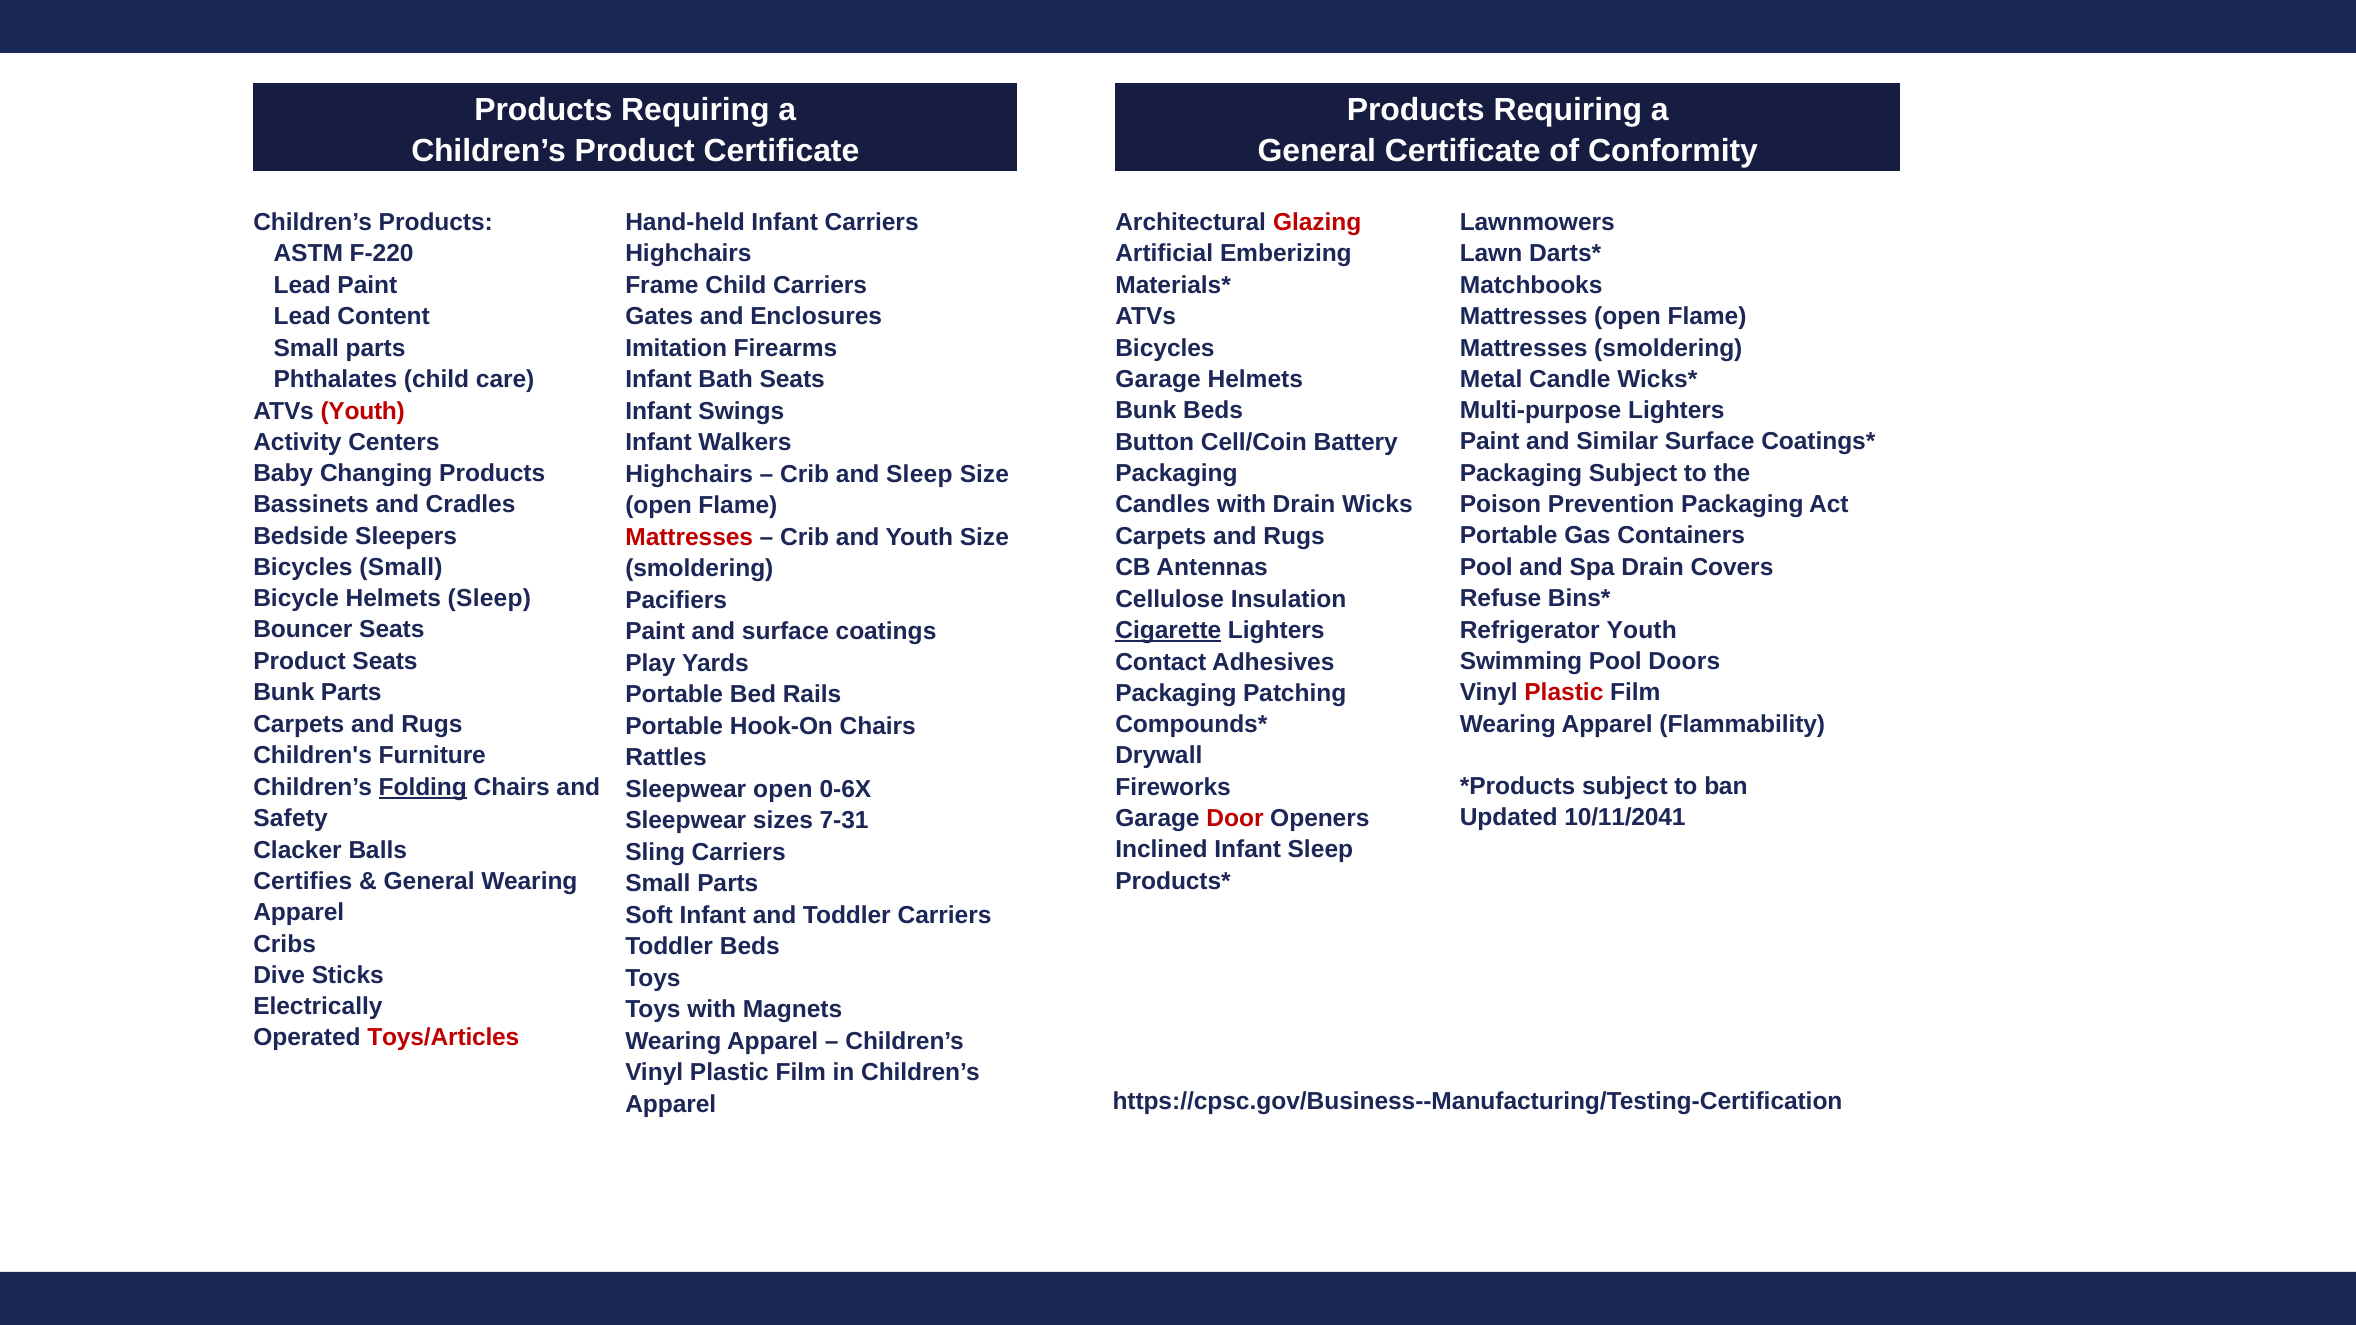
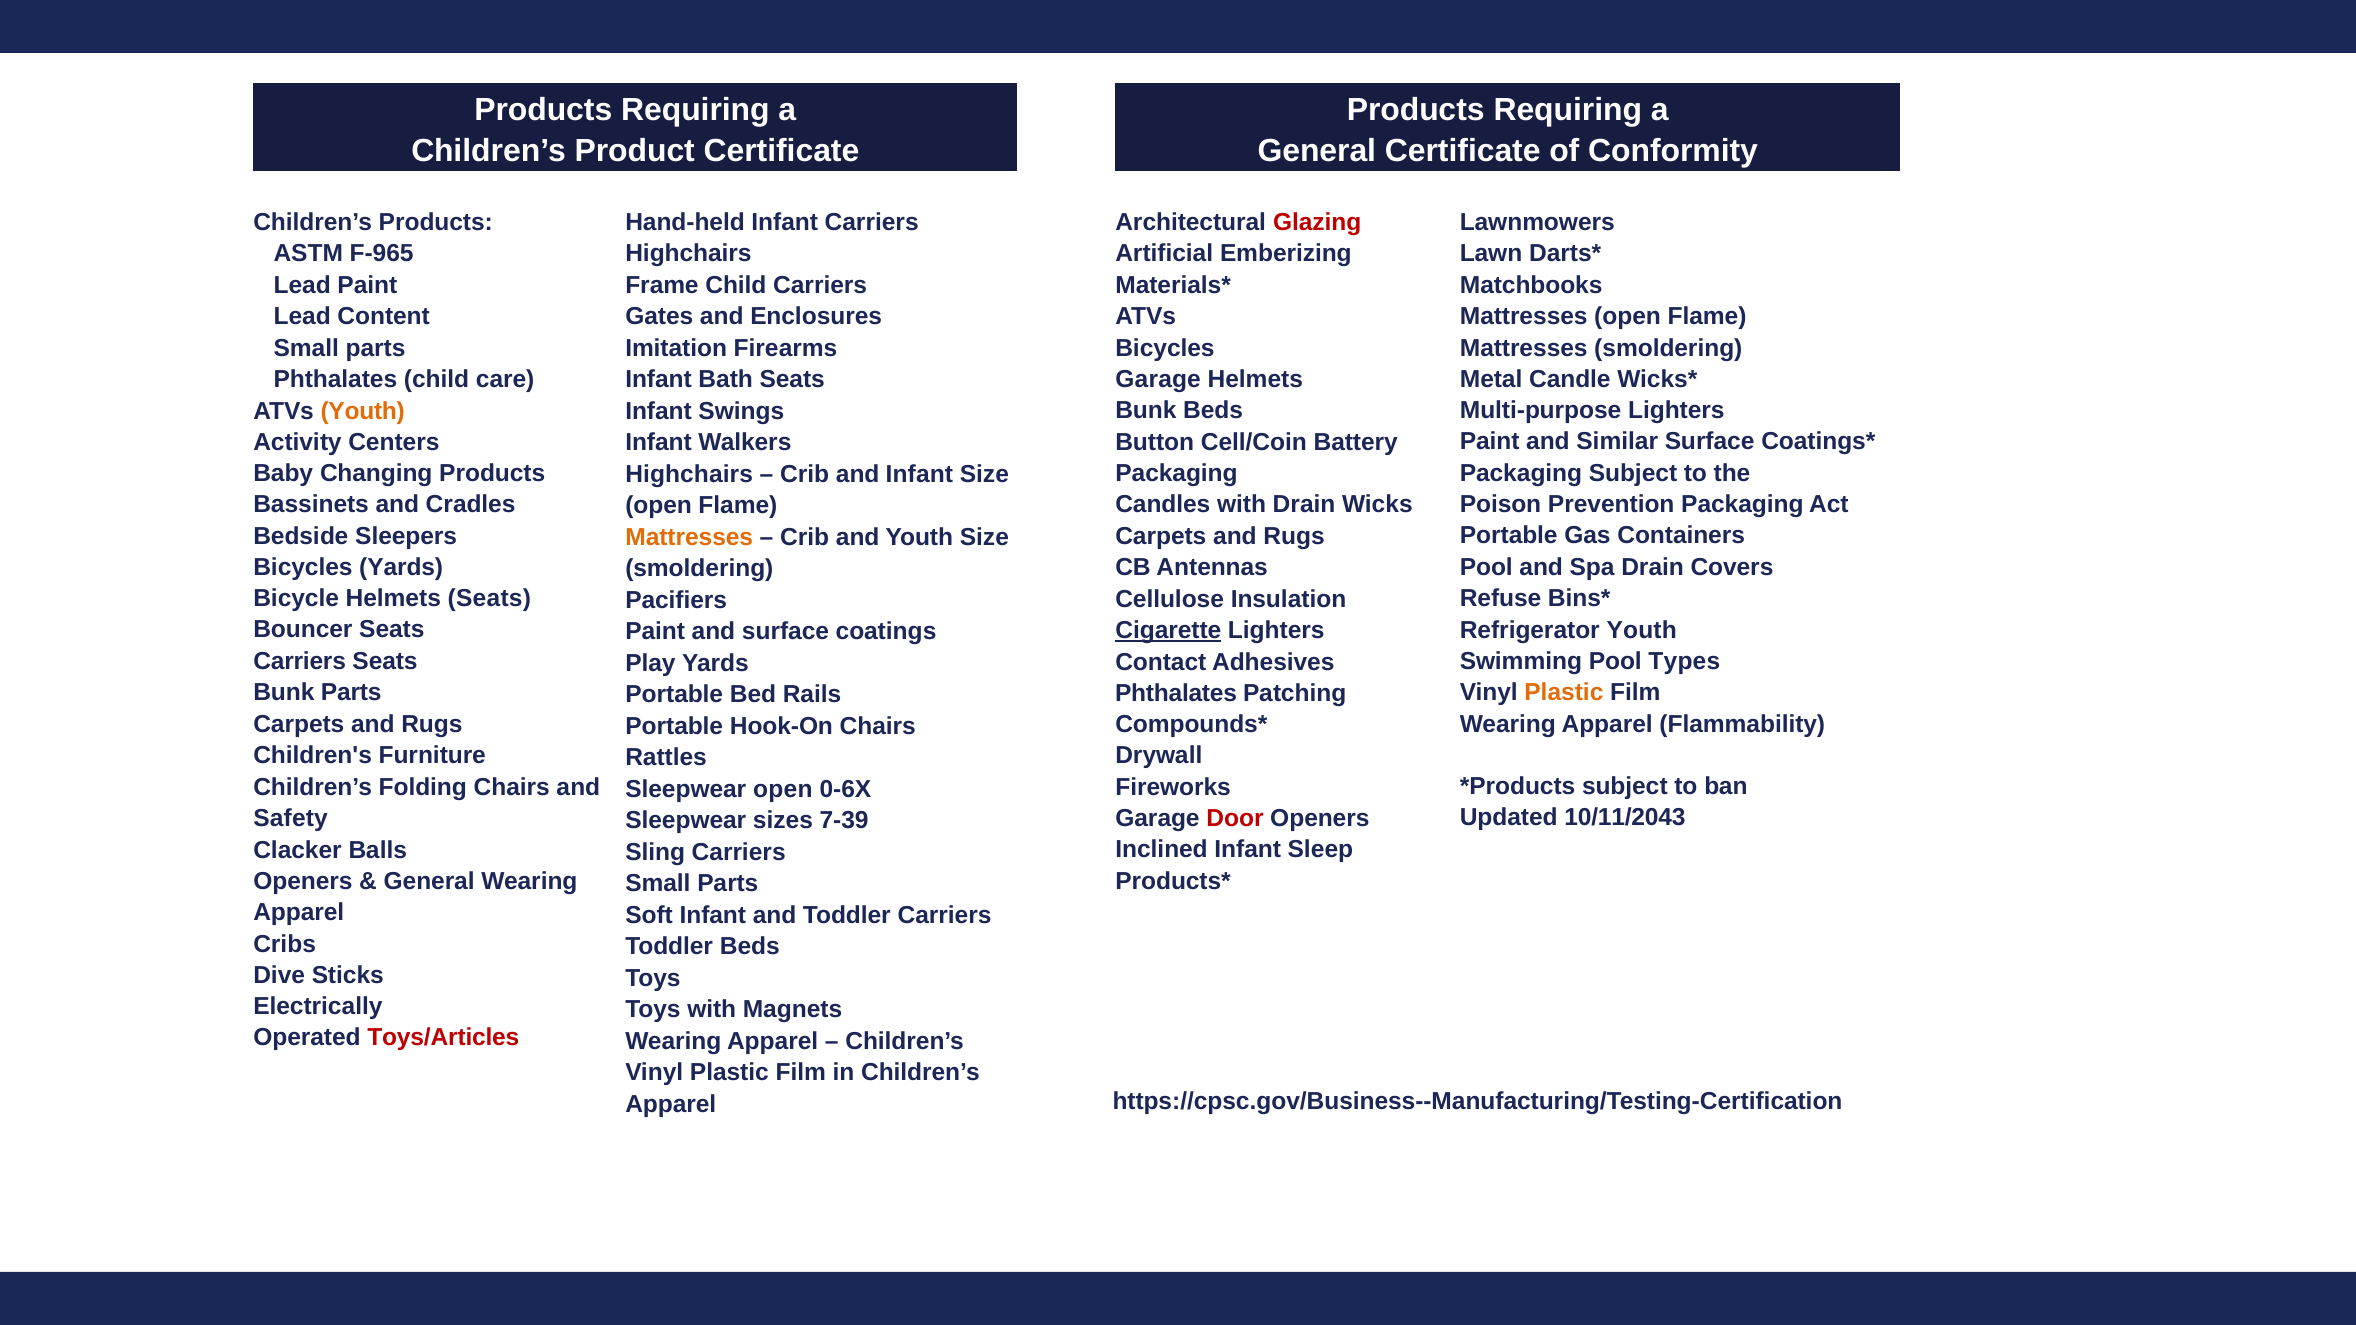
F-220: F-220 -> F-965
Youth at (363, 411) colour: red -> orange
and Sleep: Sleep -> Infant
Mattresses at (689, 537) colour: red -> orange
Bicycles Small: Small -> Yards
Helmets Sleep: Sleep -> Seats
Product at (300, 661): Product -> Carriers
Doors: Doors -> Types
Plastic at (1564, 693) colour: red -> orange
Packaging at (1176, 693): Packaging -> Phthalates
Folding underline: present -> none
10/11/2041: 10/11/2041 -> 10/11/2043
7-31: 7-31 -> 7-39
Certifies at (303, 881): Certifies -> Openers
